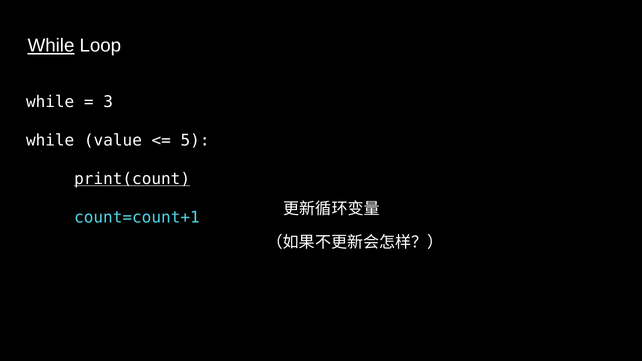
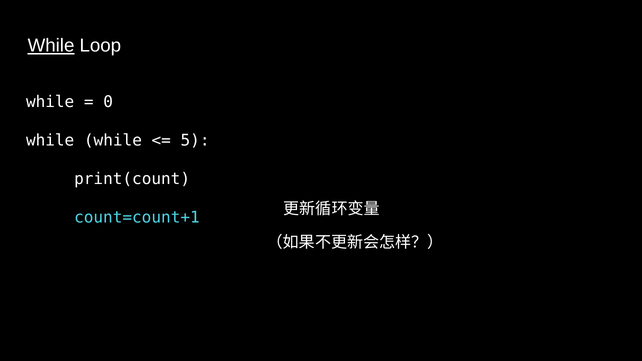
3: 3 -> 0
while value: value -> while
print(count underline: present -> none
